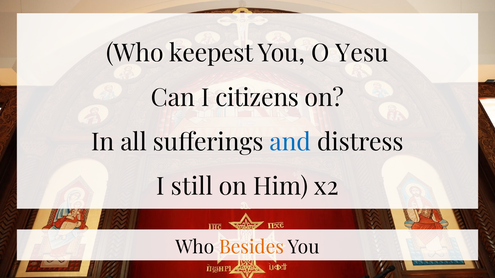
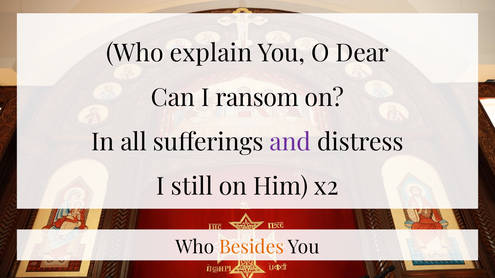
keepest: keepest -> explain
Yesu: Yesu -> Dear
citizens: citizens -> ransom
and colour: blue -> purple
